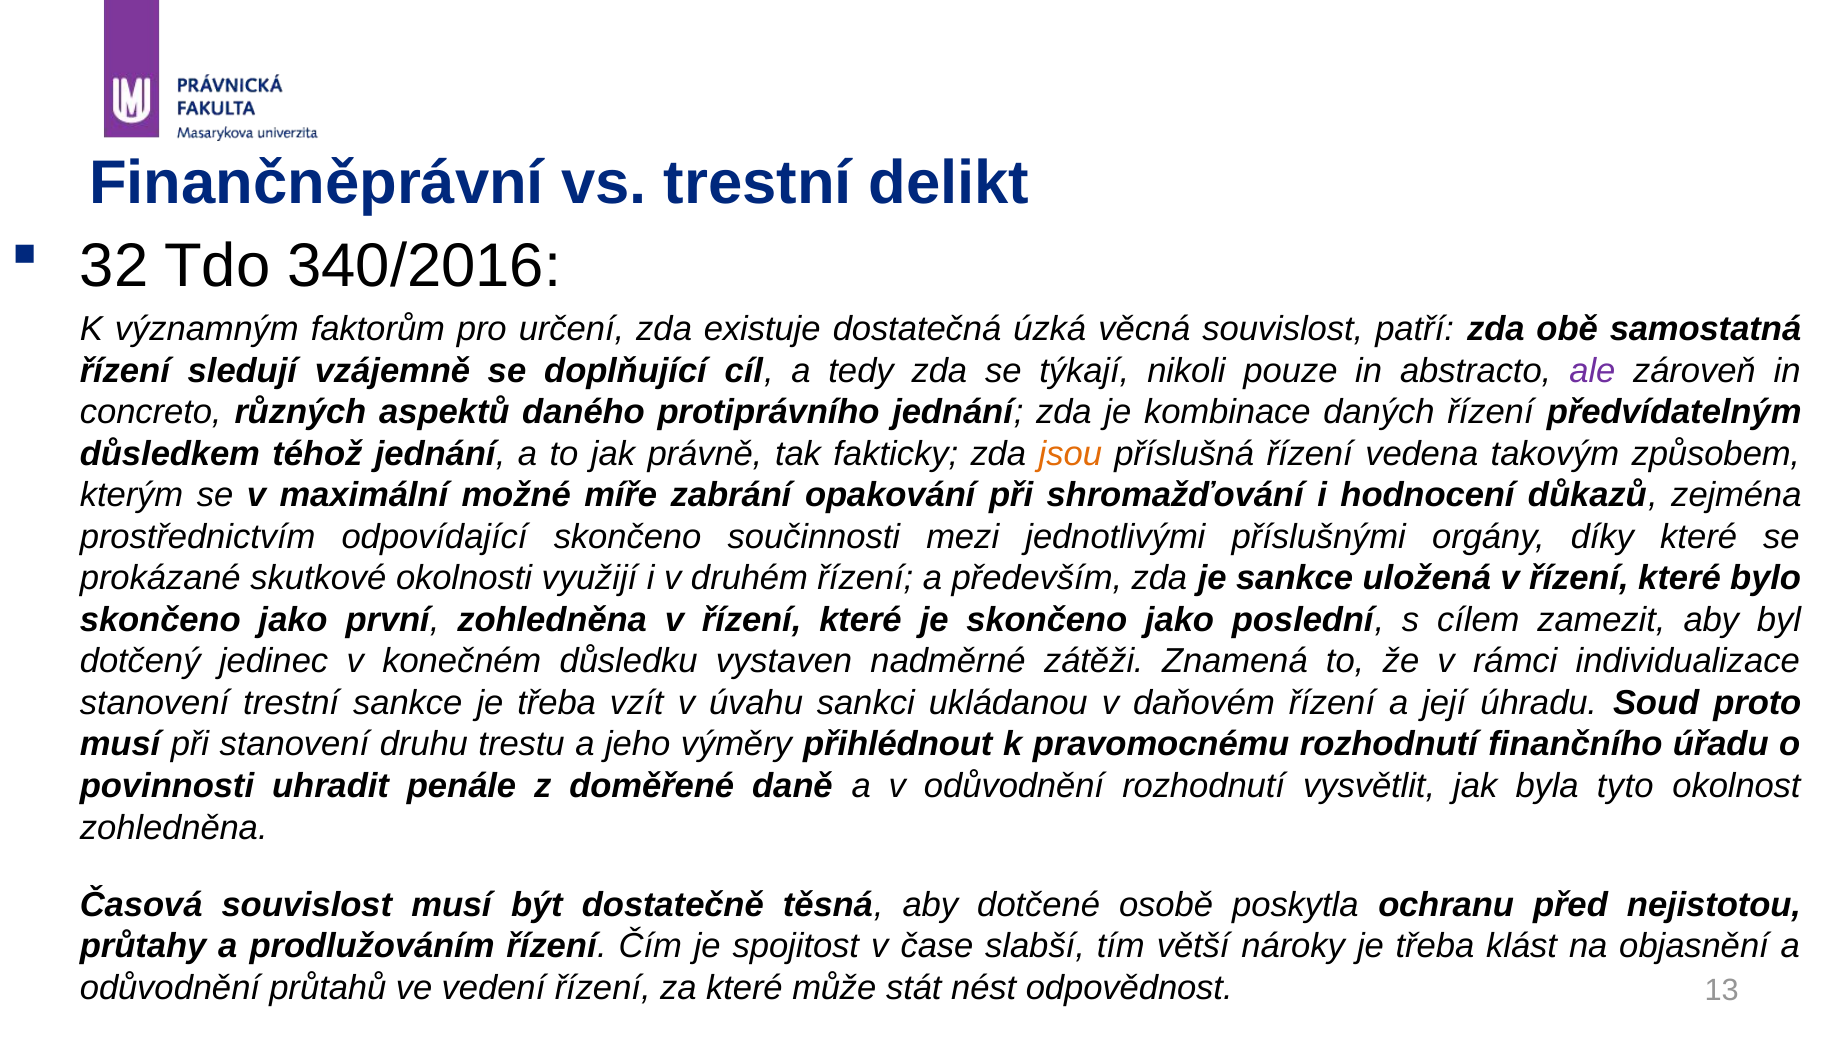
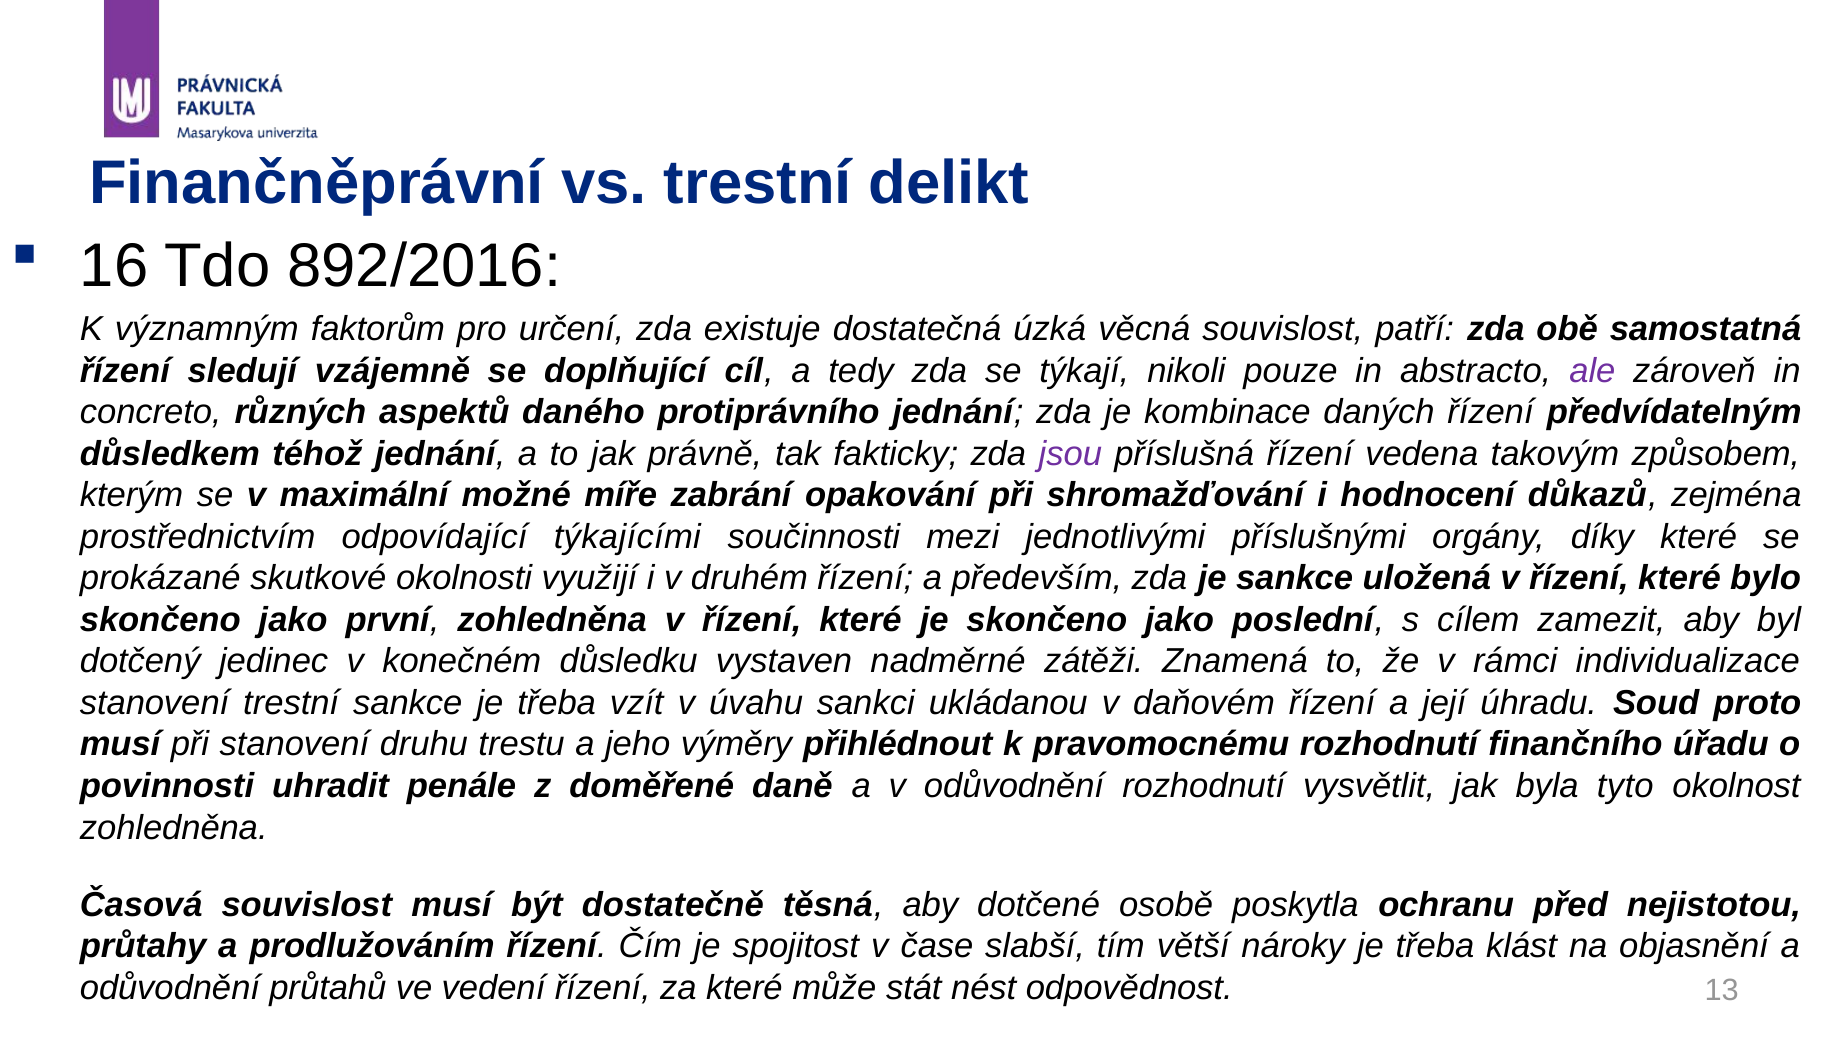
32: 32 -> 16
340/2016: 340/2016 -> 892/2016
jsou colour: orange -> purple
odpovídající skončeno: skončeno -> týkajícími
